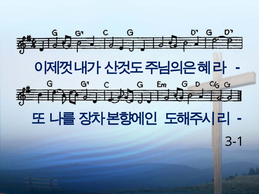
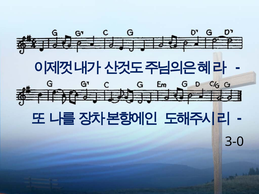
3-1: 3-1 -> 3-0
